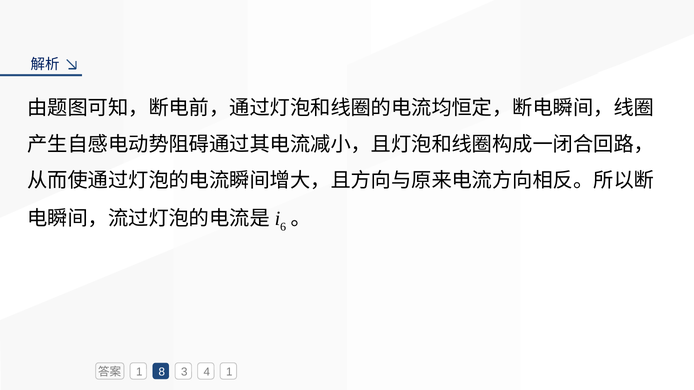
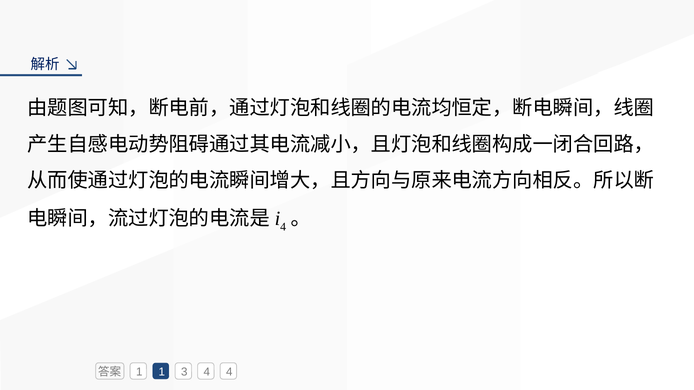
6 at (283, 227): 6 -> 4
1 8: 8 -> 1
4 1: 1 -> 4
